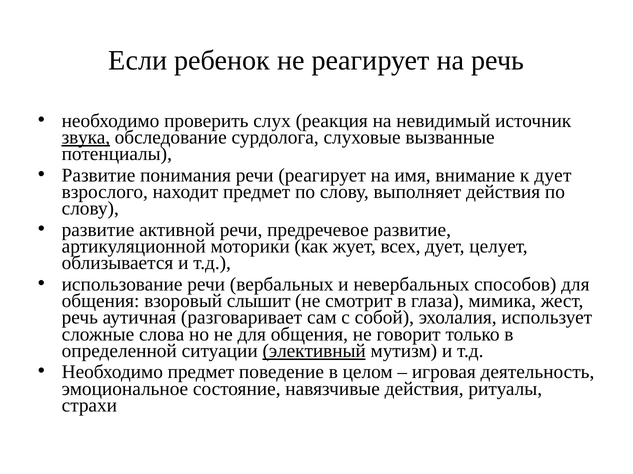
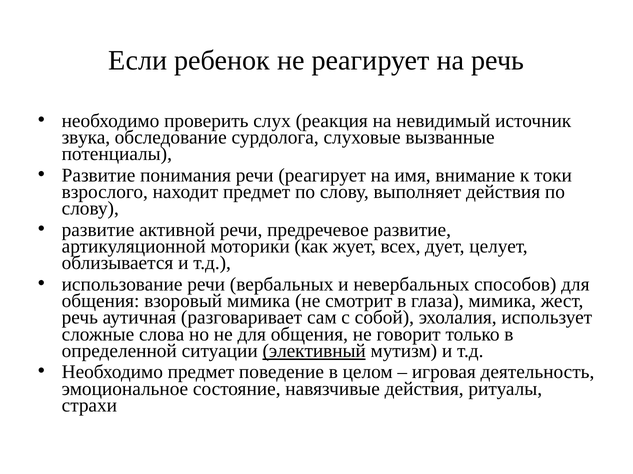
звука underline: present -> none
к дует: дует -> токи
взоровый слышит: слышит -> мимика
